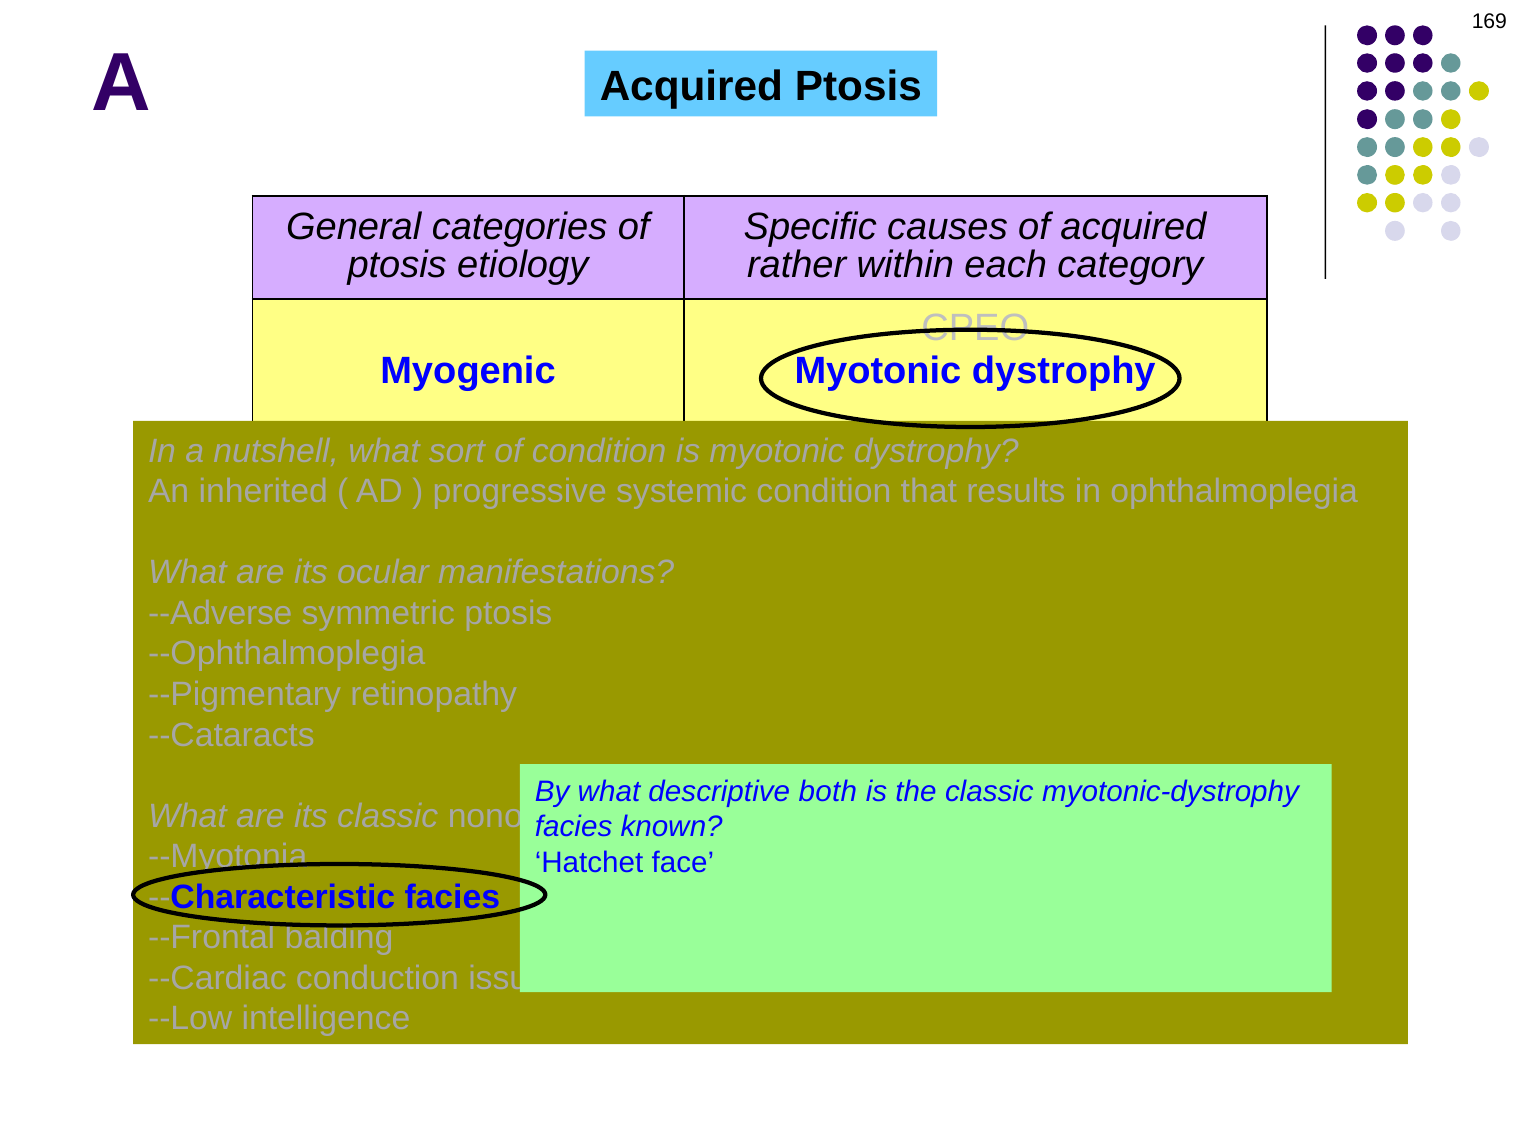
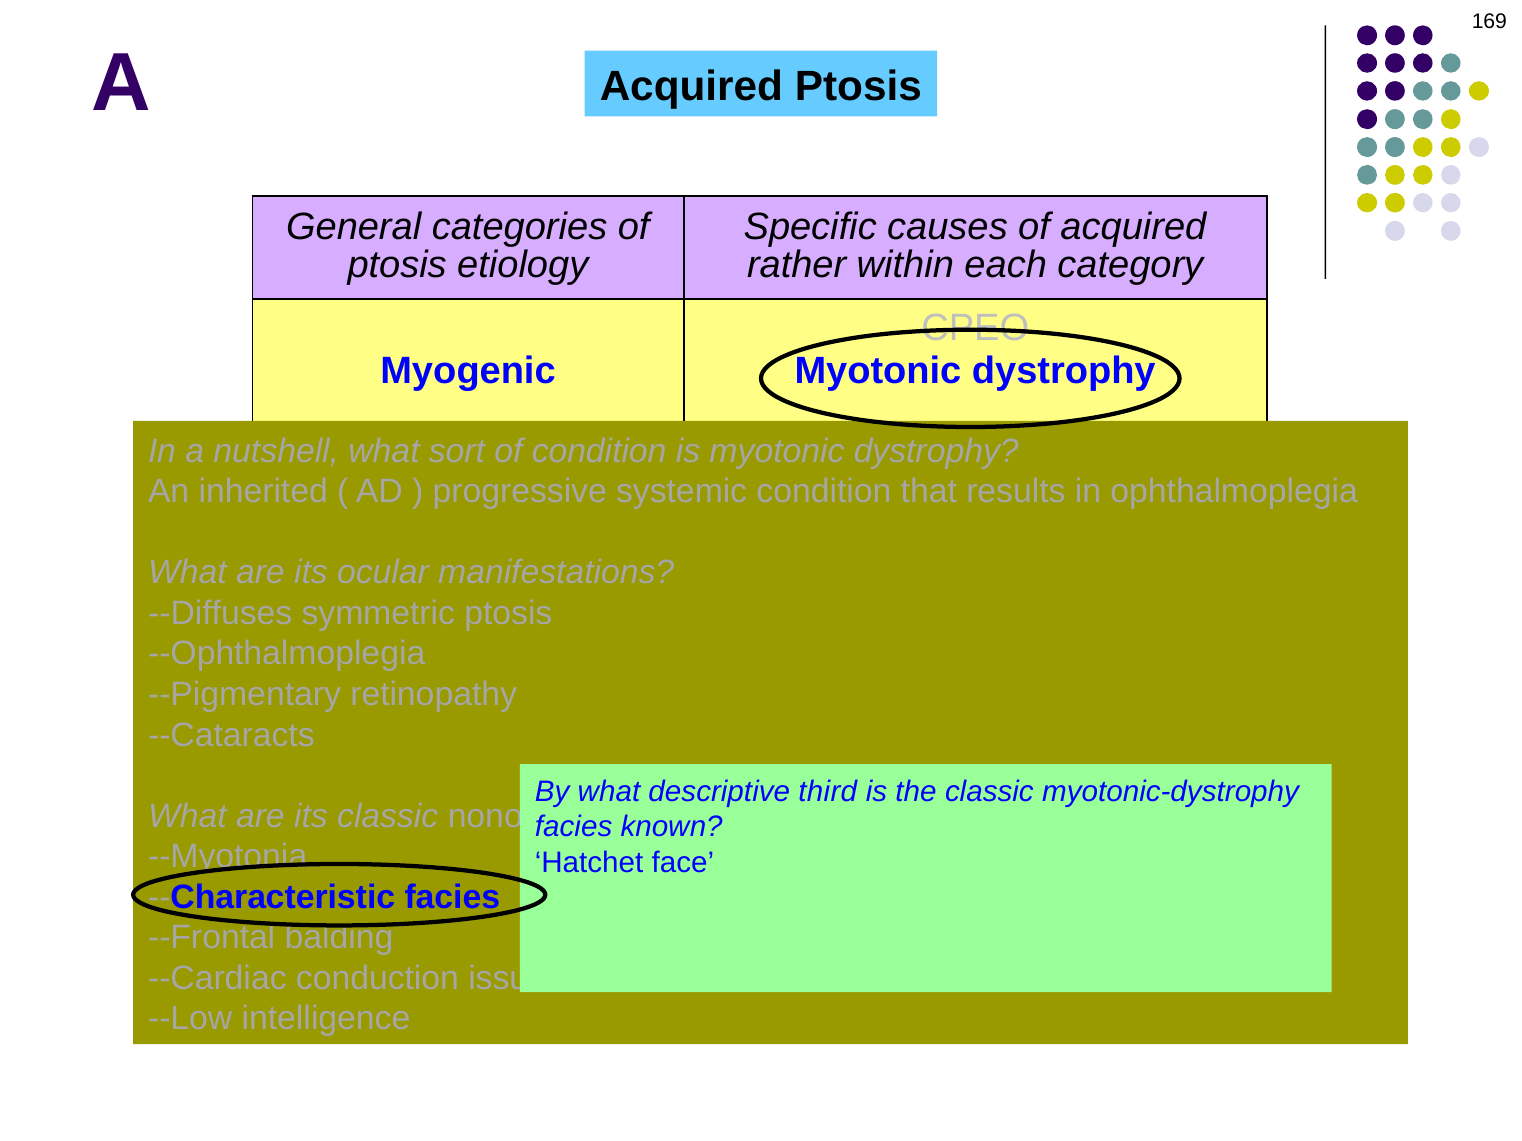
--Adverse: --Adverse -> --Diffuses
both: both -> third
